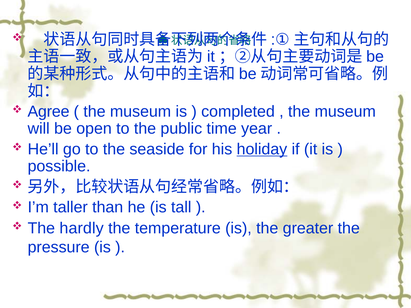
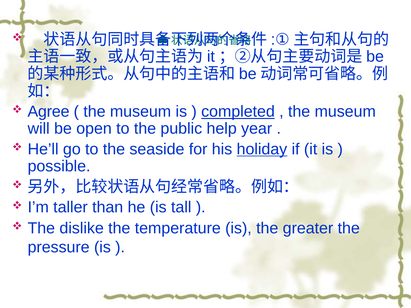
completed underline: none -> present
time: time -> help
hardly: hardly -> dislike
